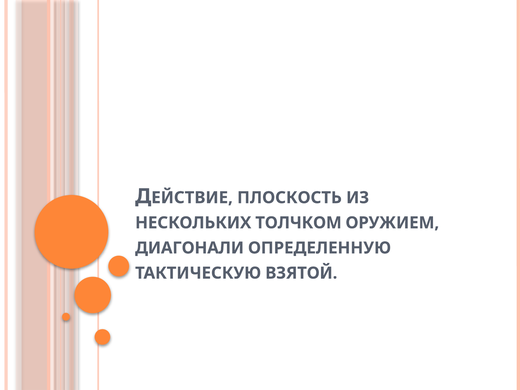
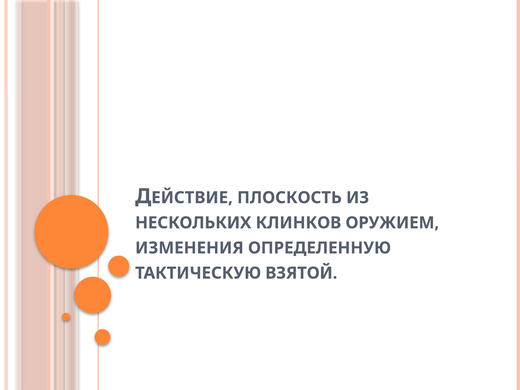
ТОЛЧКОМ: ТОЛЧКОМ -> КЛИНКОВ
ДИАГОНАЛИ: ДИАГОНАЛИ -> ИЗМЕНЕНИЯ
